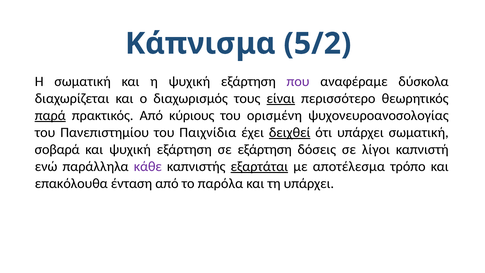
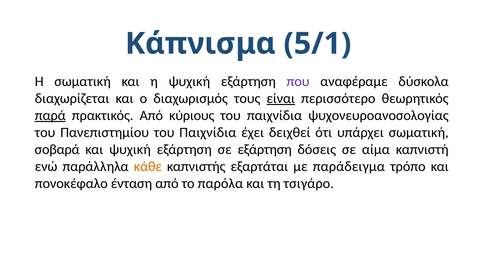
5/2: 5/2 -> 5/1
ορισμένη at (274, 115): ορισμένη -> παιχνίδια
δειχθεί underline: present -> none
λίγοι: λίγοι -> αίμα
κάθε colour: purple -> orange
εξαρτάται underline: present -> none
αποτέλεσμα: αποτέλεσμα -> παράδειγμα
επακόλουθα: επακόλουθα -> πονοκέφαλο
τη υπάρχει: υπάρχει -> τσιγάρο
